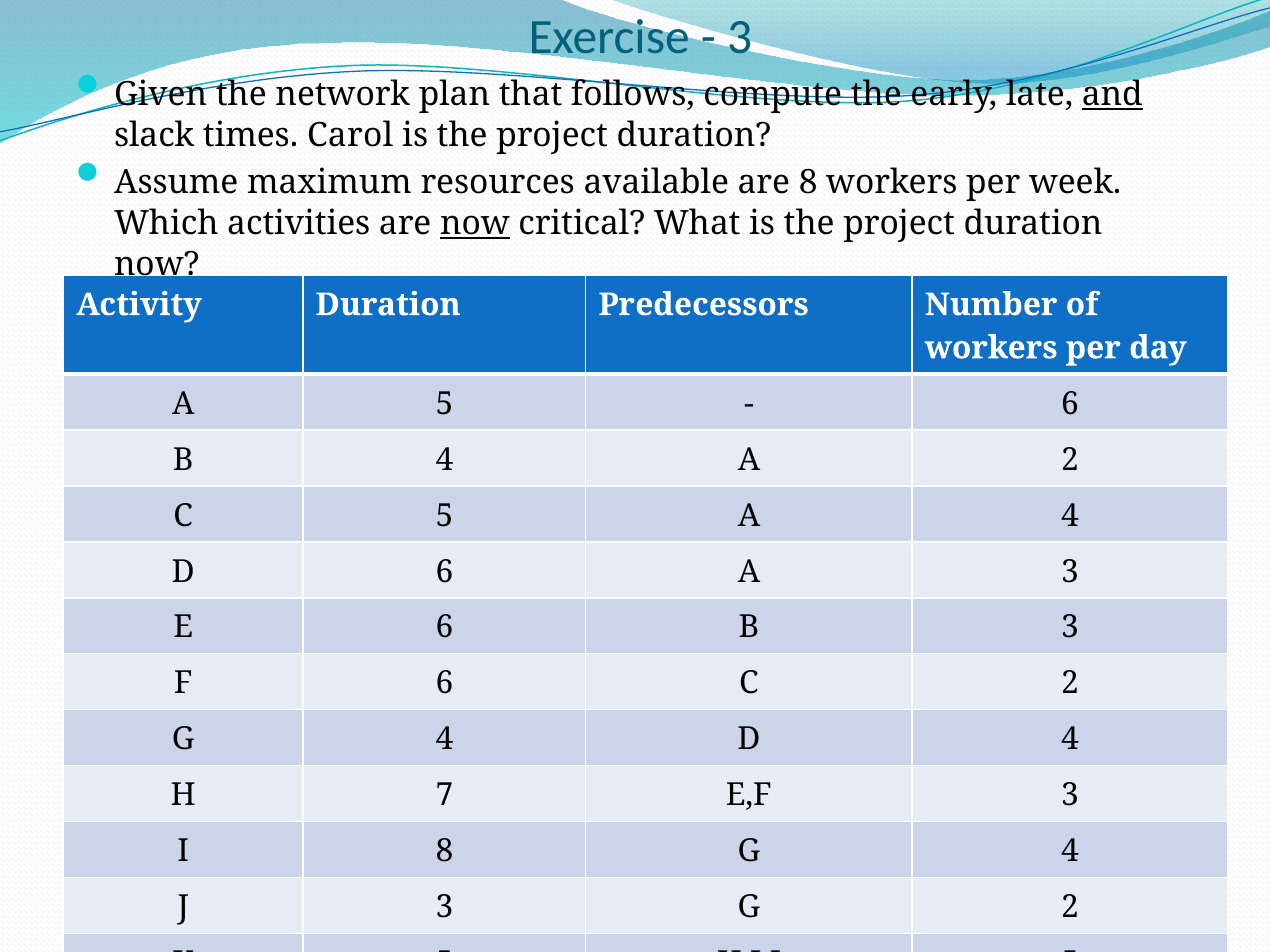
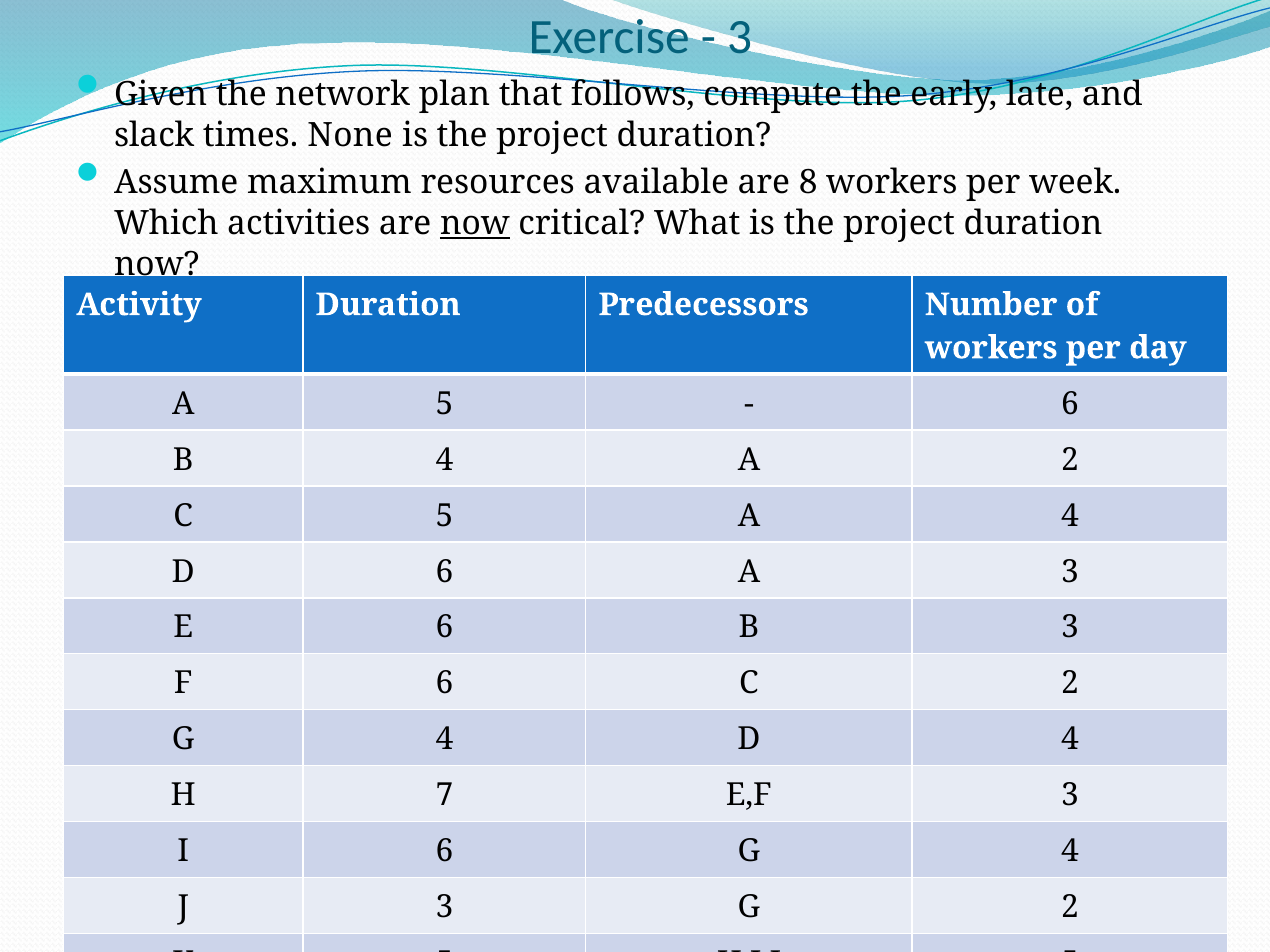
and underline: present -> none
Carol: Carol -> None
I 8: 8 -> 6
